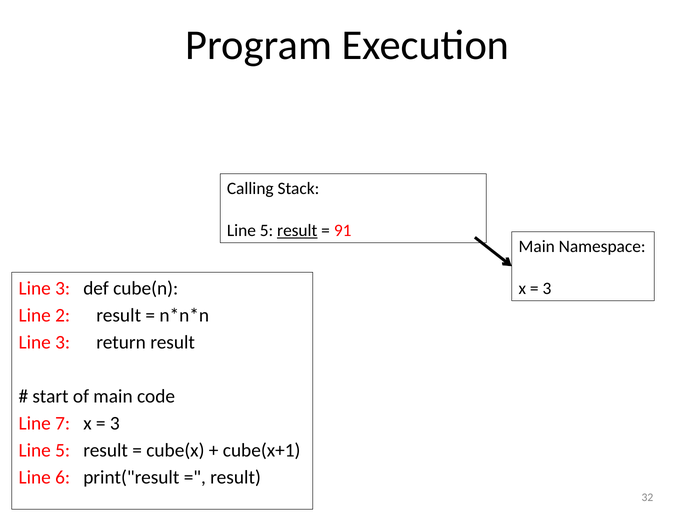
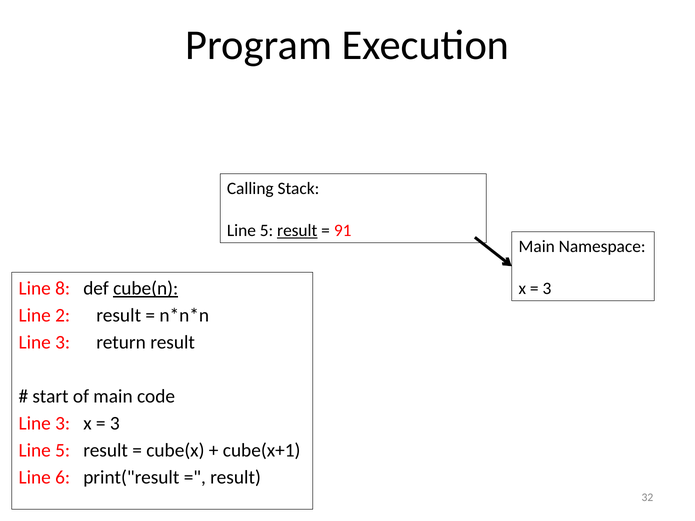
3 at (63, 289): 3 -> 8
cube(n underline: none -> present
7 at (63, 424): 7 -> 3
